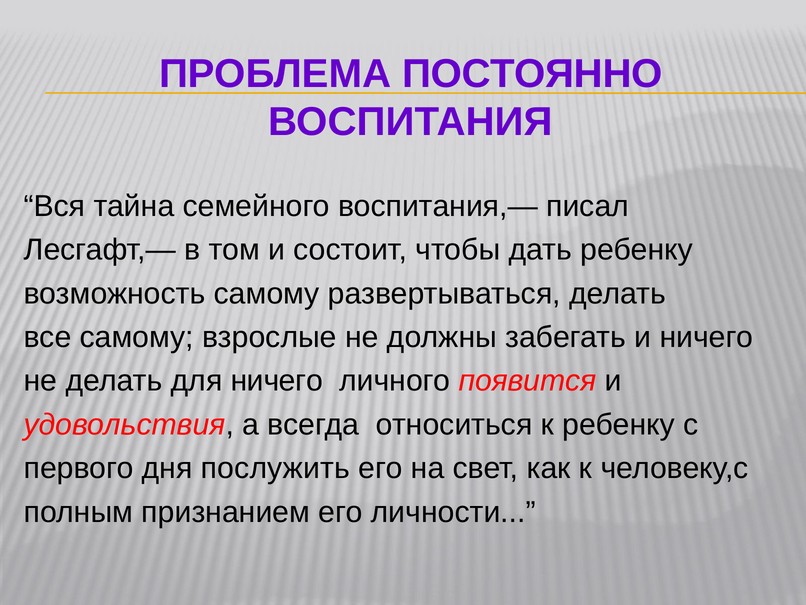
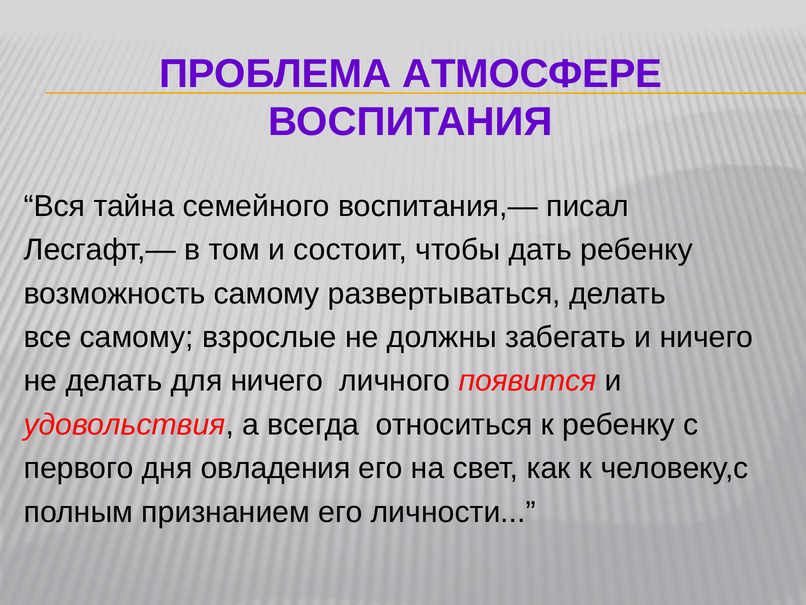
ПОСТОЯННО: ПОСТОЯННО -> АТМОСФЕРЕ
послужить: послужить -> овладения
